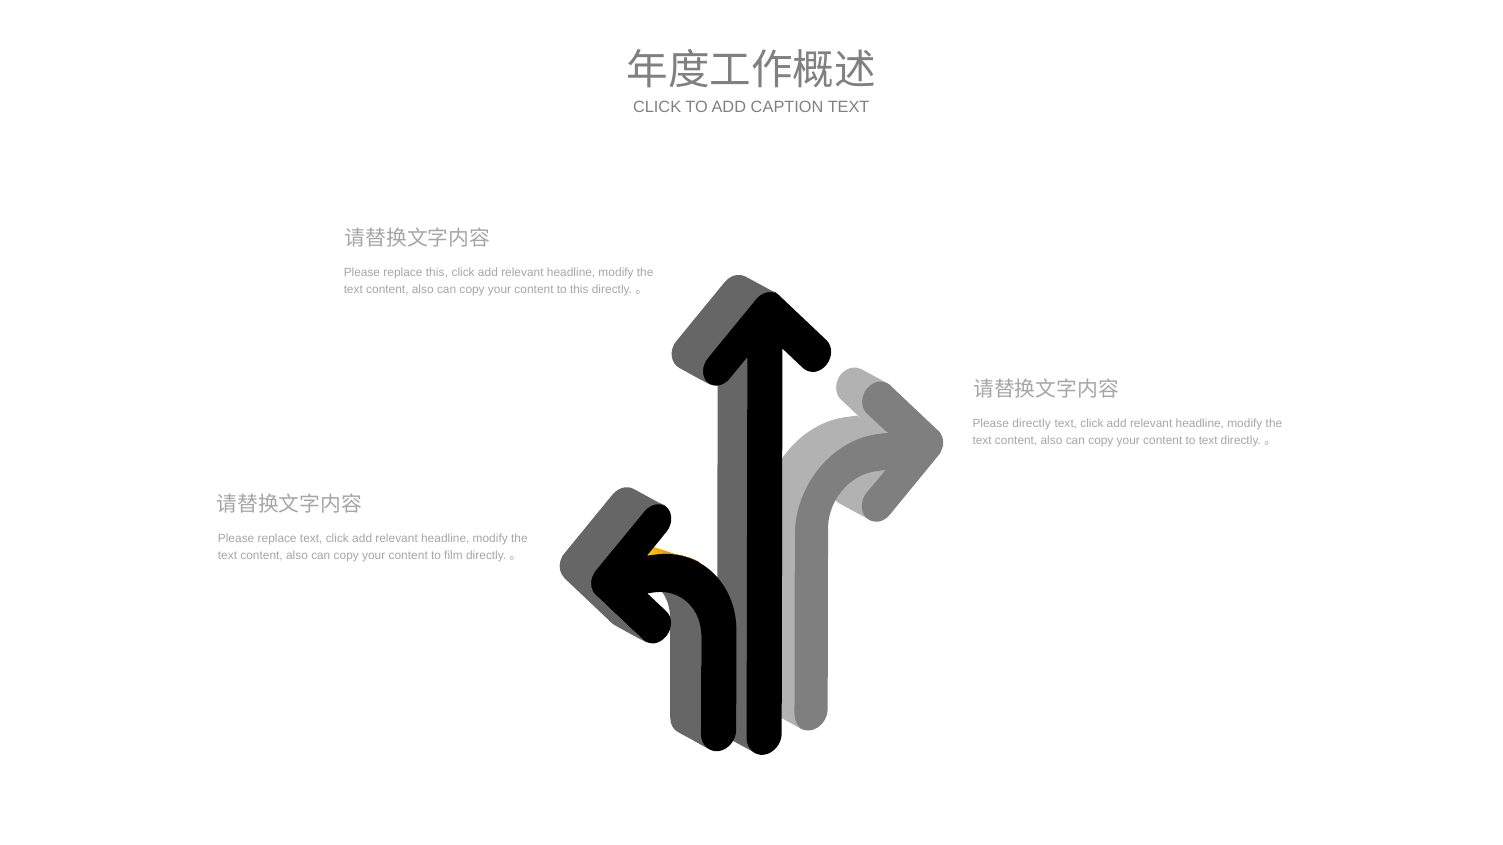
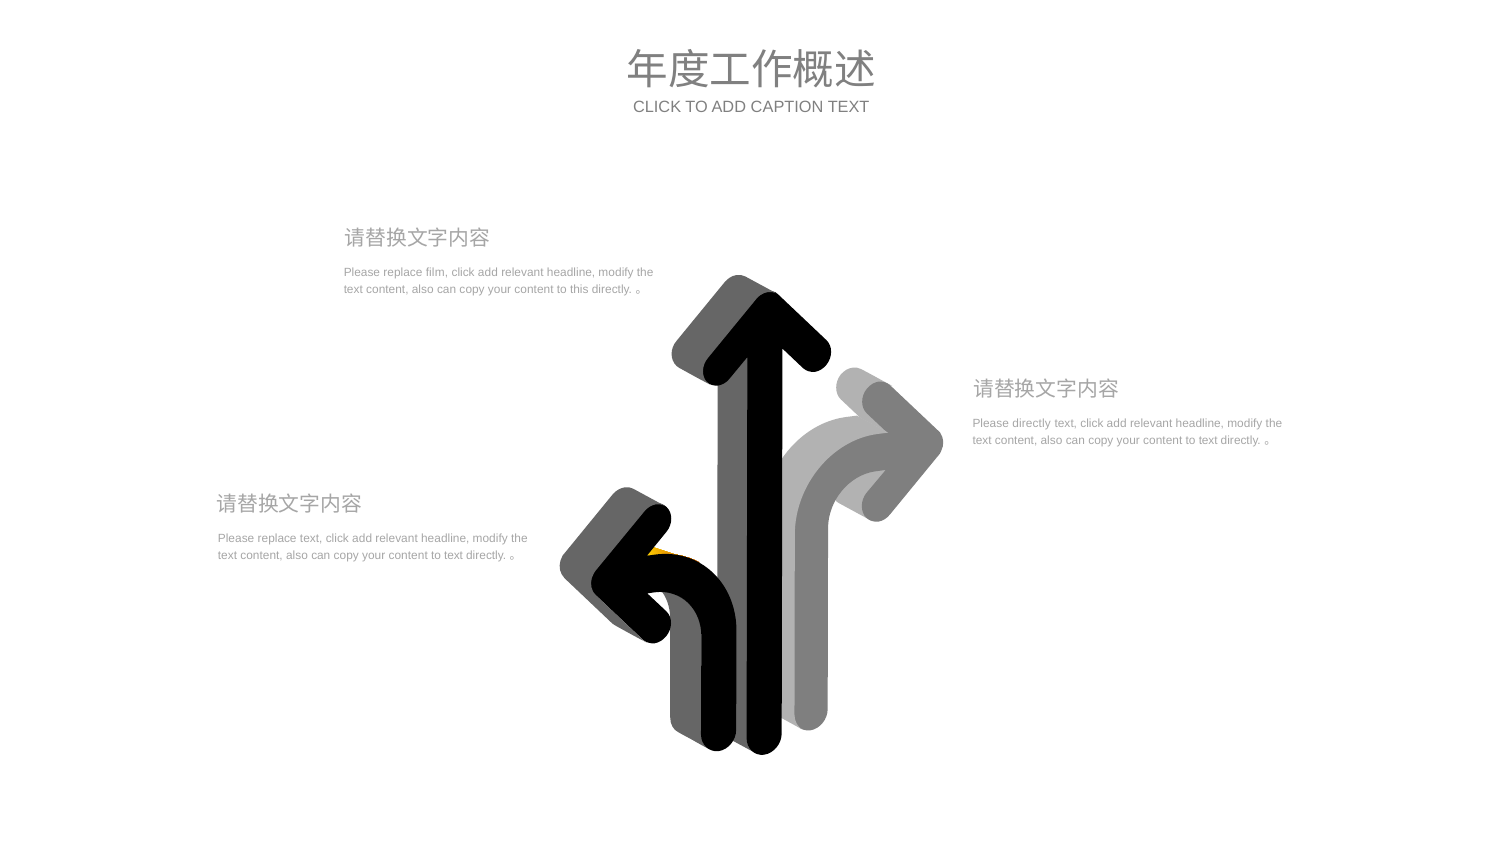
replace this: this -> film
film at (454, 556): film -> text
